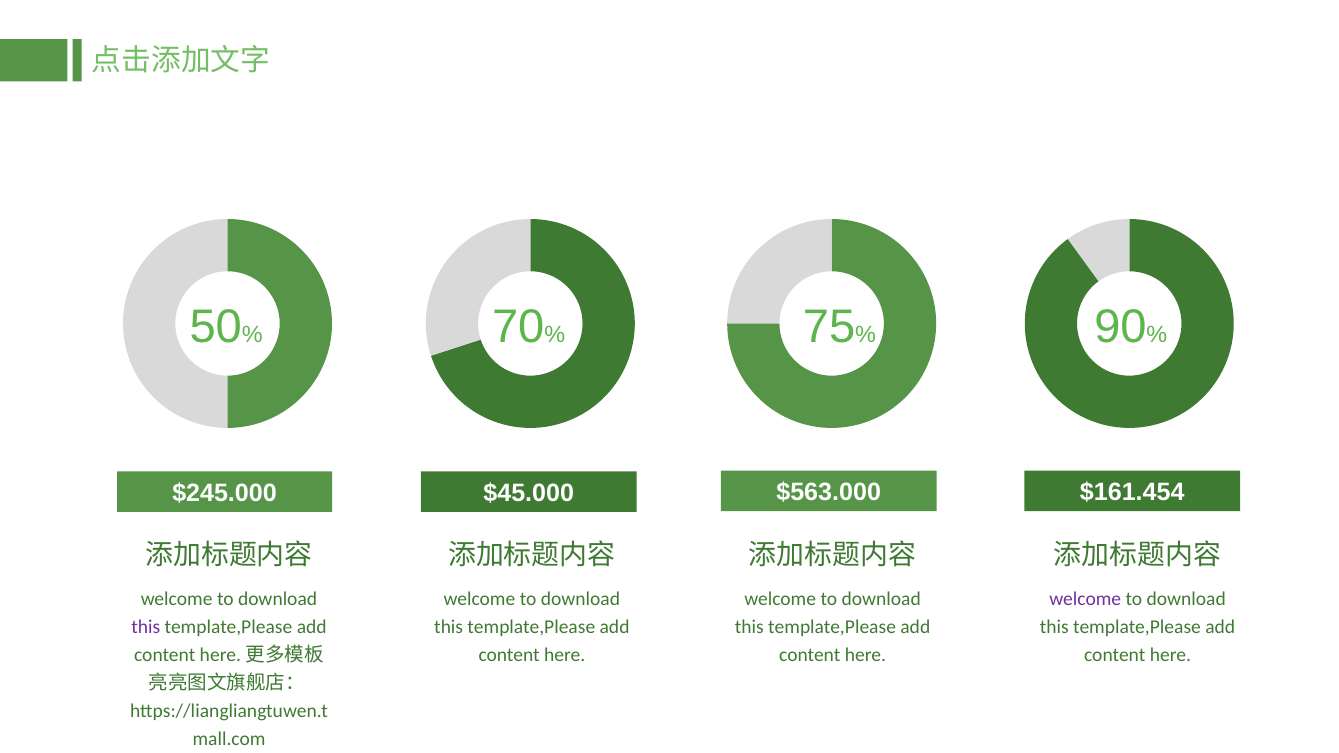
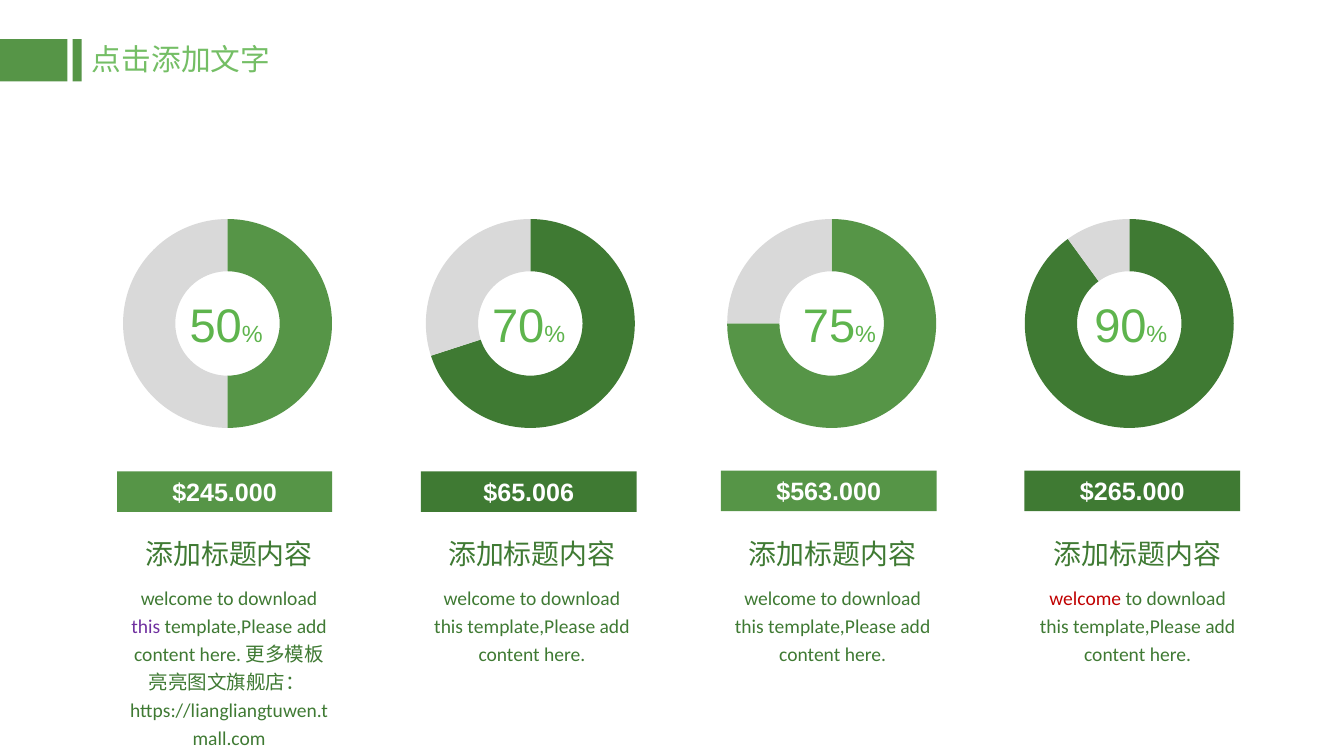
$161.454: $161.454 -> $265.000
$45.000: $45.000 -> $65.006
welcome at (1085, 599) colour: purple -> red
